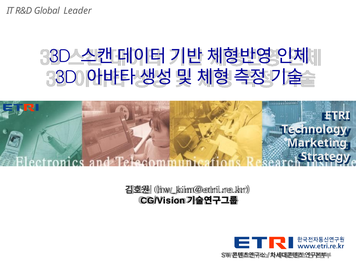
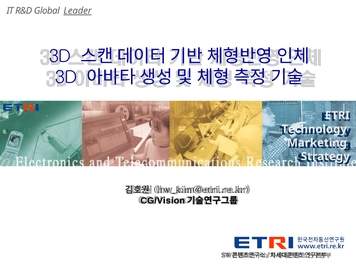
Leader underline: none -> present
